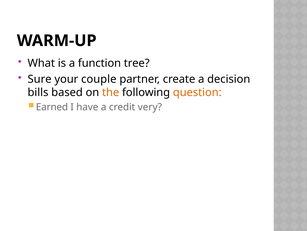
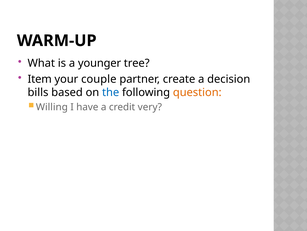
function: function -> younger
Sure: Sure -> Item
the colour: orange -> blue
Earned: Earned -> Willing
